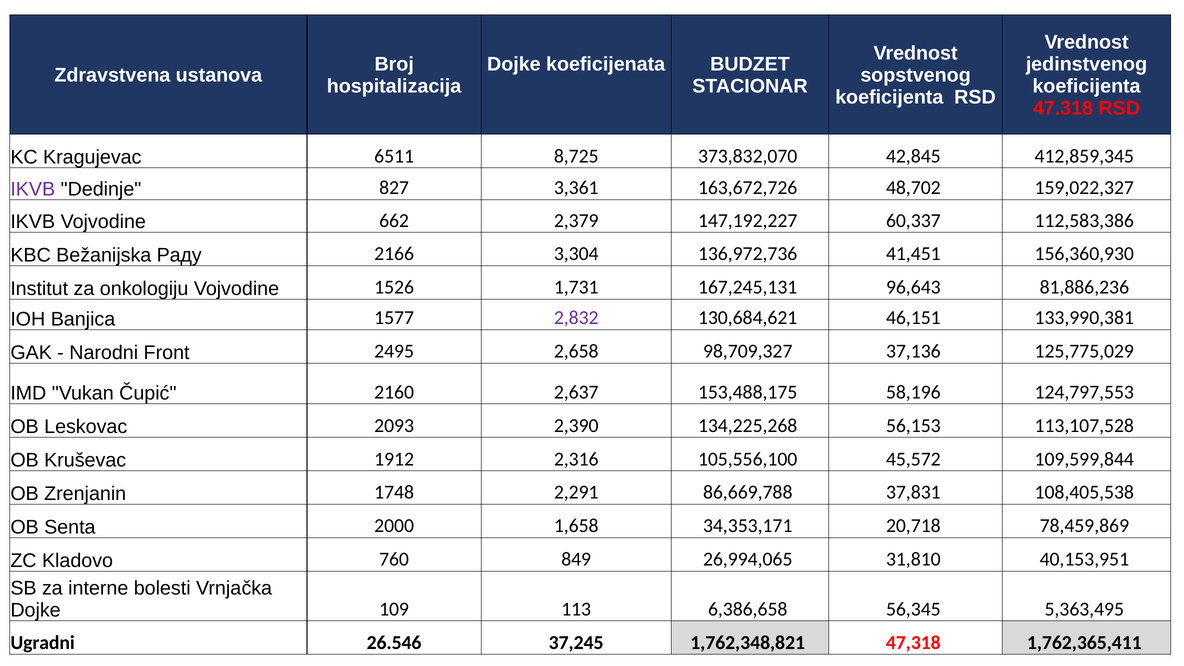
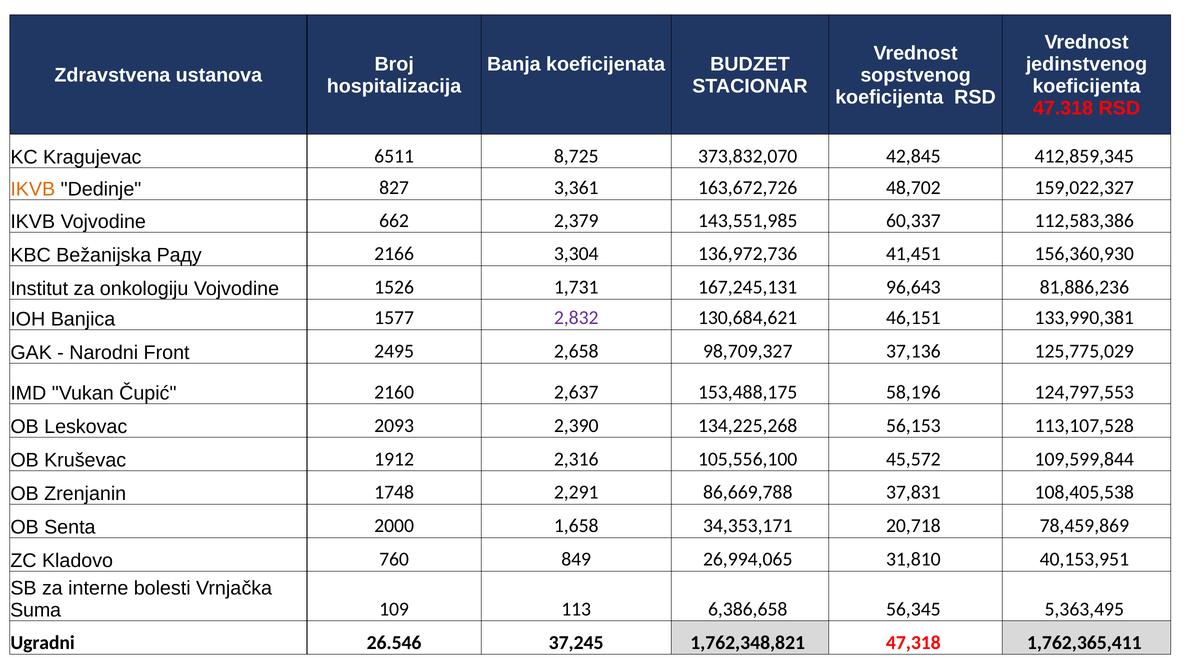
Dojke at (514, 64): Dojke -> Banja
IKVB at (33, 189) colour: purple -> orange
147,192,227: 147,192,227 -> 143,551,985
Dojke at (36, 610): Dojke -> Suma
